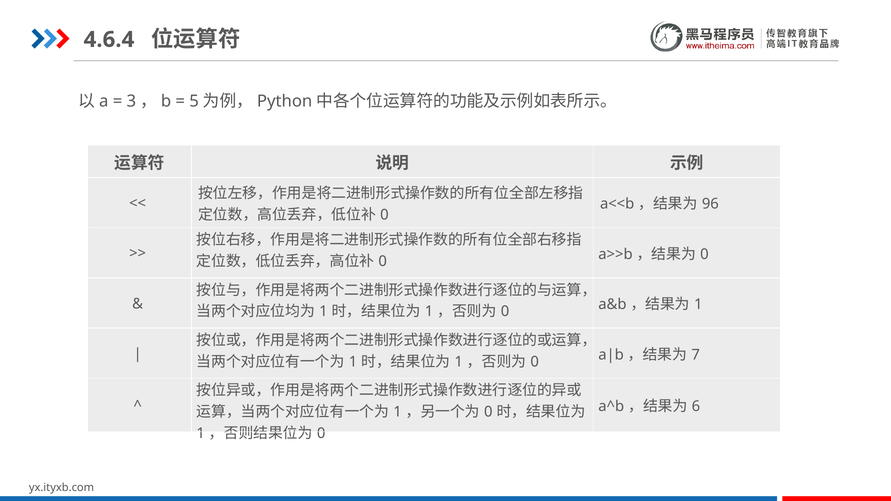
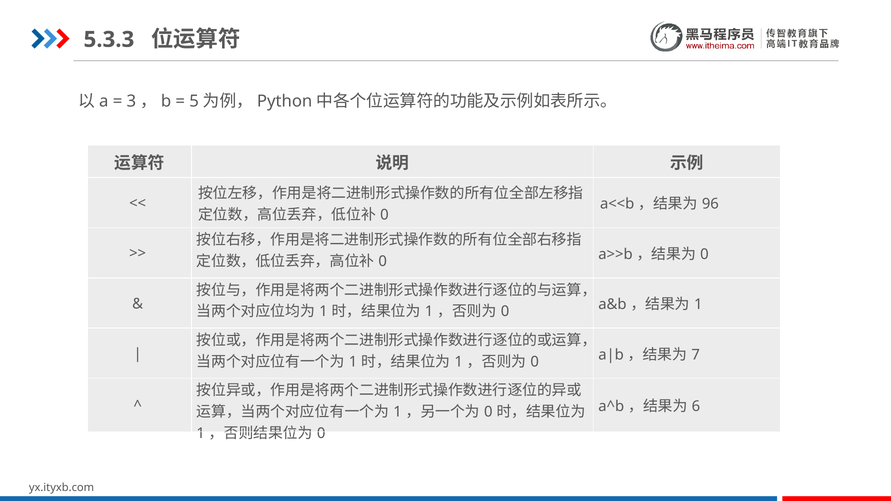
4.6.4: 4.6.4 -> 5.3.3
